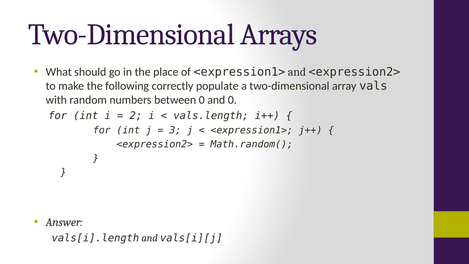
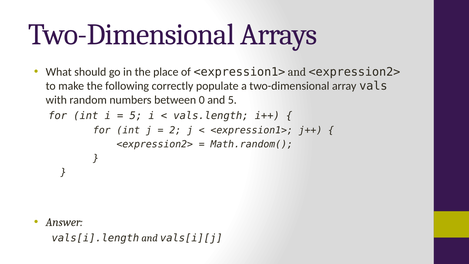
and 0: 0 -> 5
2 at (136, 116): 2 -> 5
3: 3 -> 2
